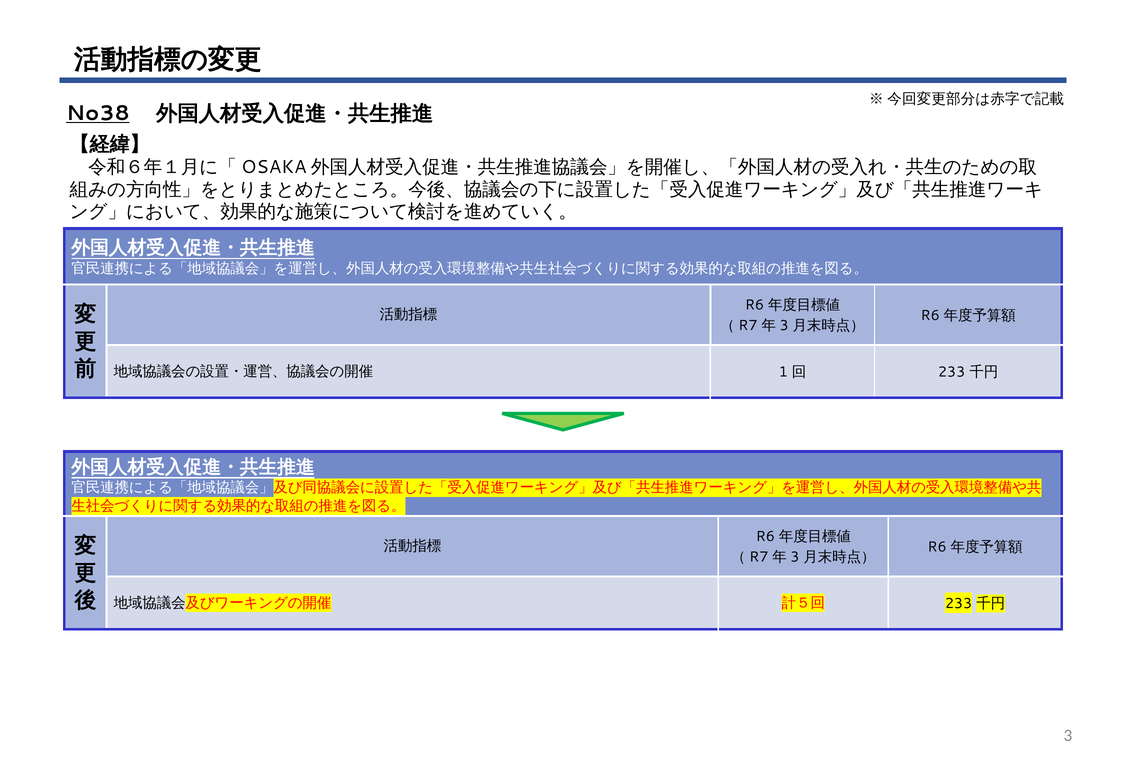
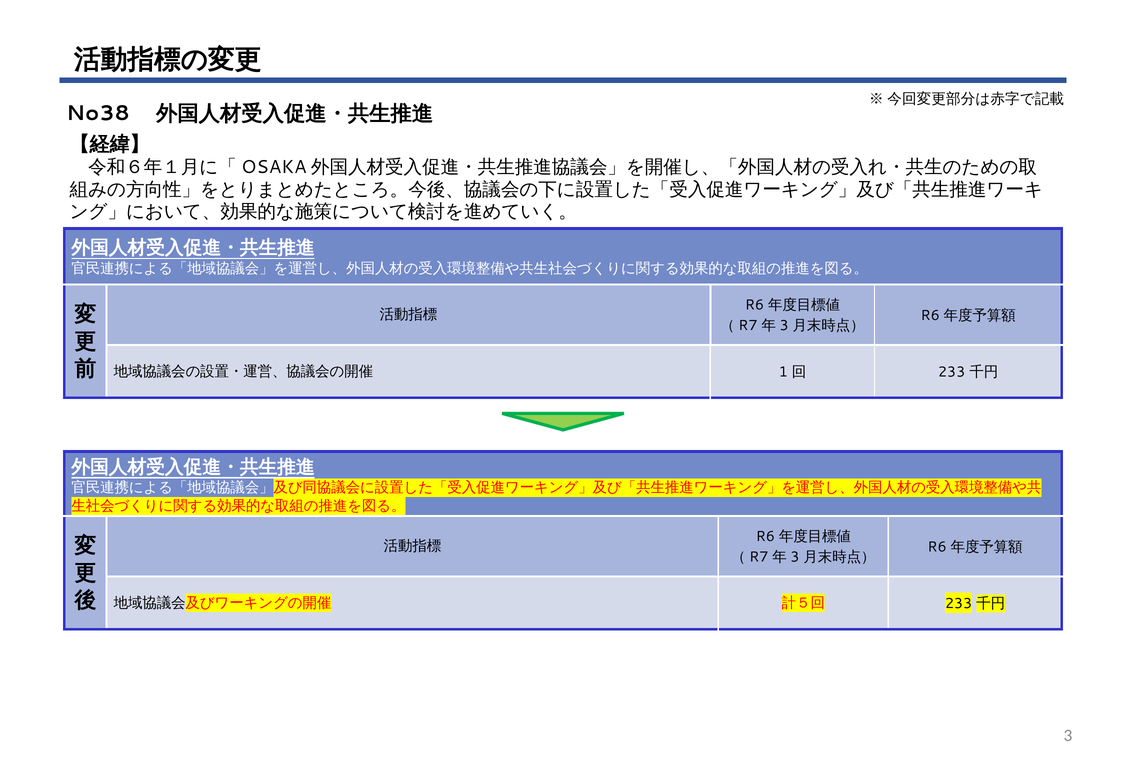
No38 underline: present -> none
